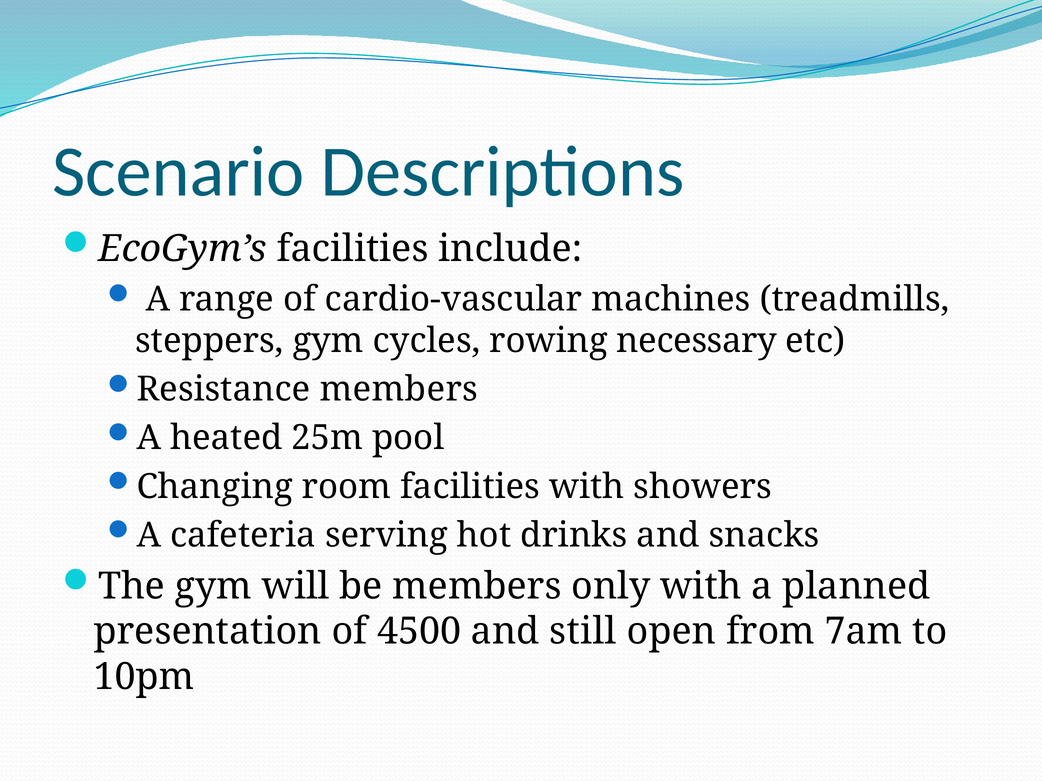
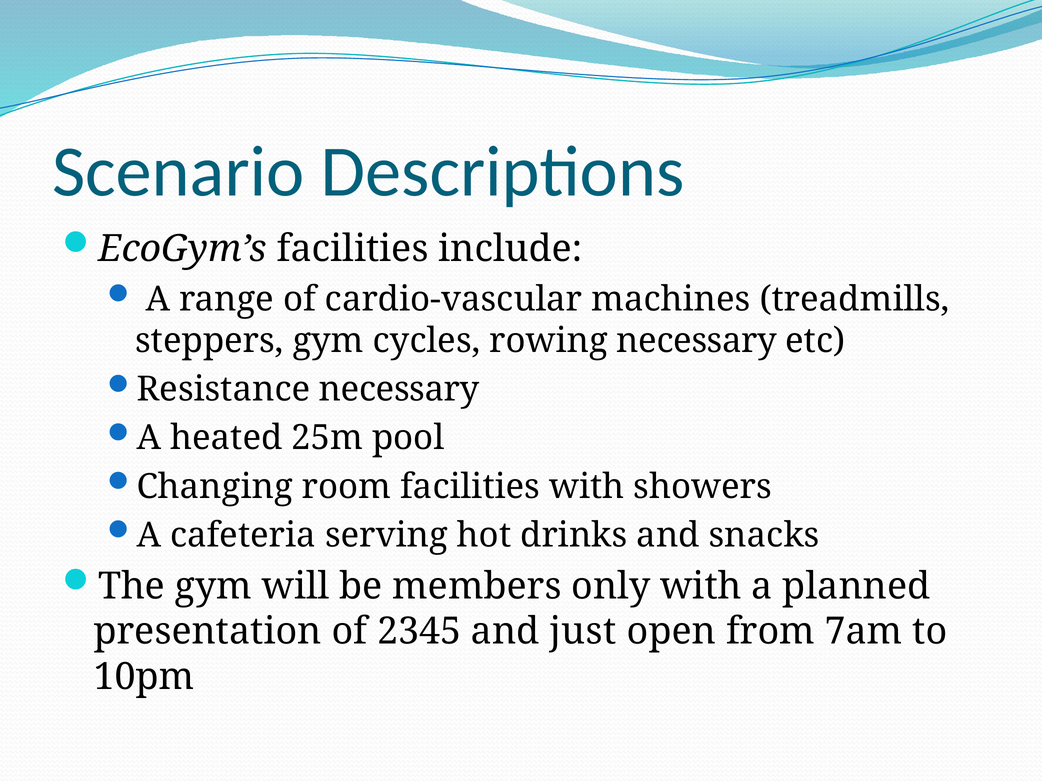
Resistance members: members -> necessary
4500: 4500 -> 2345
still: still -> just
